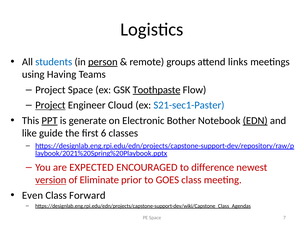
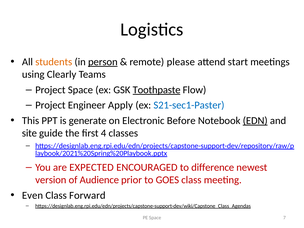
students colour: blue -> orange
groups: groups -> please
links: links -> start
Having: Having -> Clearly
Project at (50, 105) underline: present -> none
Cloud: Cloud -> Apply
PPT underline: present -> none
Bother: Bother -> Before
like: like -> site
6: 6 -> 4
version underline: present -> none
Eliminate: Eliminate -> Audience
